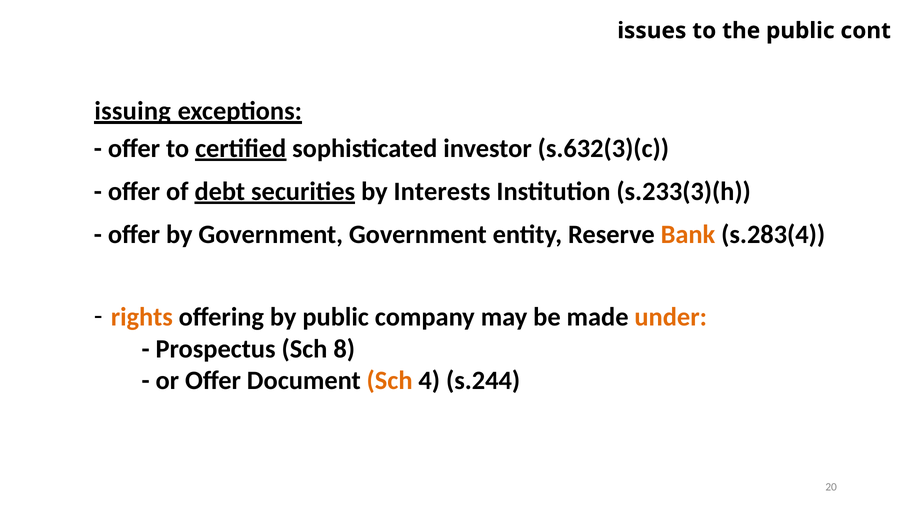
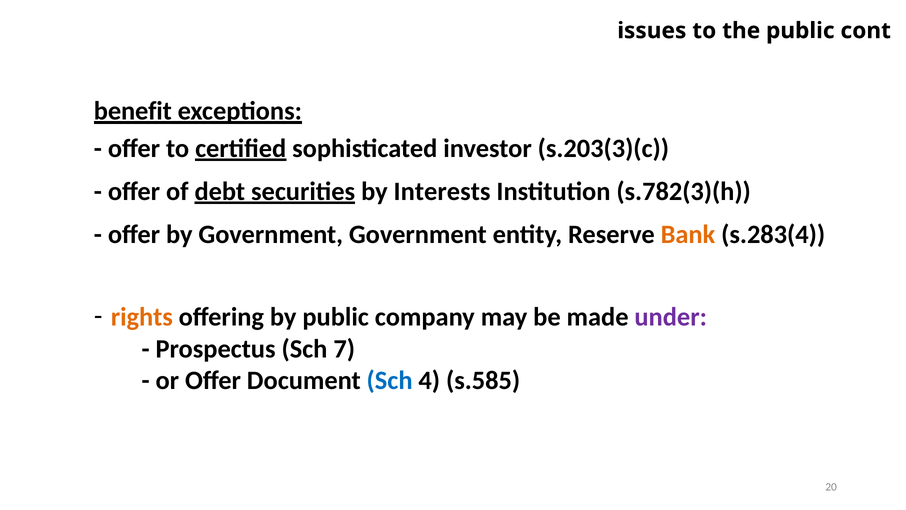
issuing: issuing -> benefit
s.632(3)(c: s.632(3)(c -> s.203(3)(c
s.233(3)(h: s.233(3)(h -> s.782(3)(h
under colour: orange -> purple
8: 8 -> 7
Sch at (390, 380) colour: orange -> blue
s.244: s.244 -> s.585
